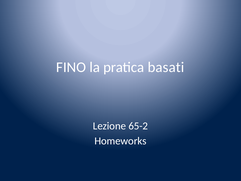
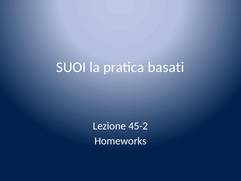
FINO: FINO -> SUOI
65-2: 65-2 -> 45-2
